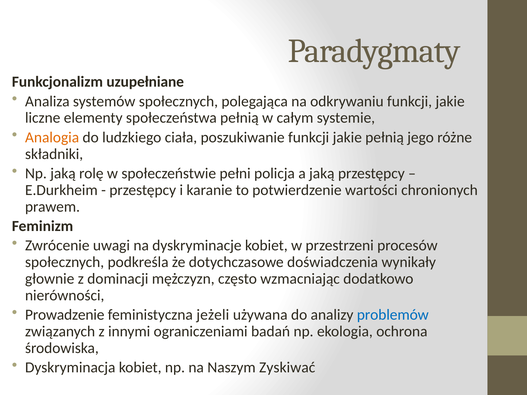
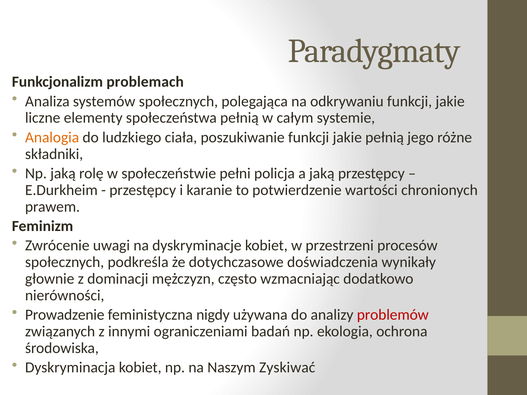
uzupełniane: uzupełniane -> problemach
jeżeli: jeżeli -> nigdy
problemów colour: blue -> red
